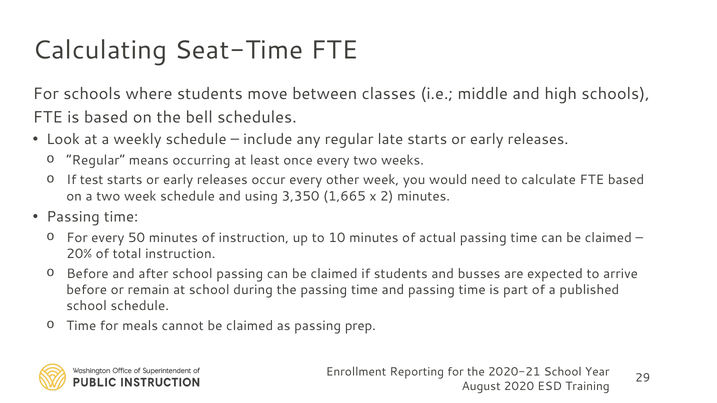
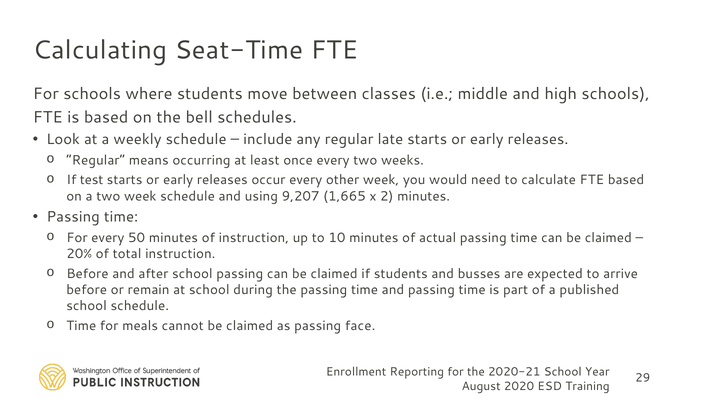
3,350: 3,350 -> 9,207
prep: prep -> face
